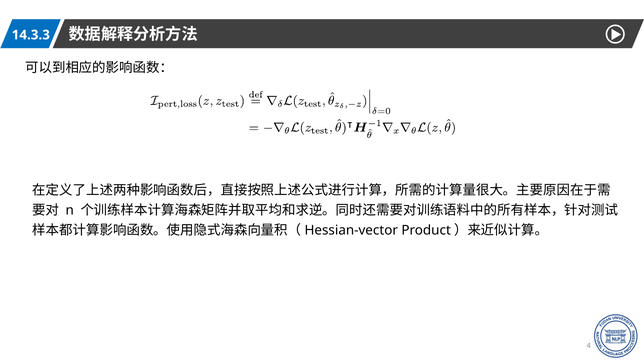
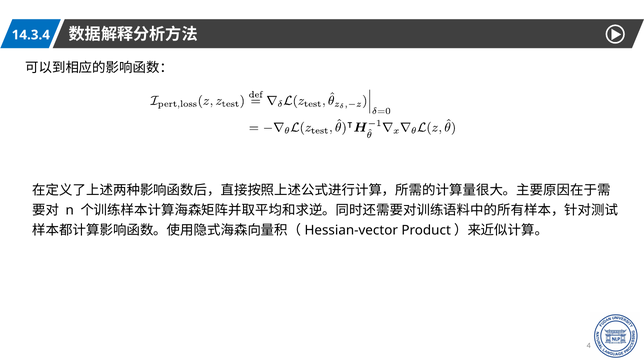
14.3.3: 14.3.3 -> 14.3.4
